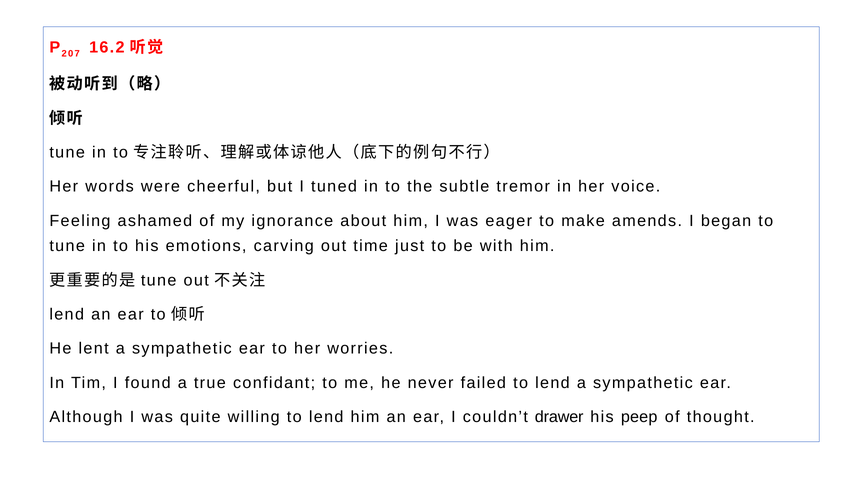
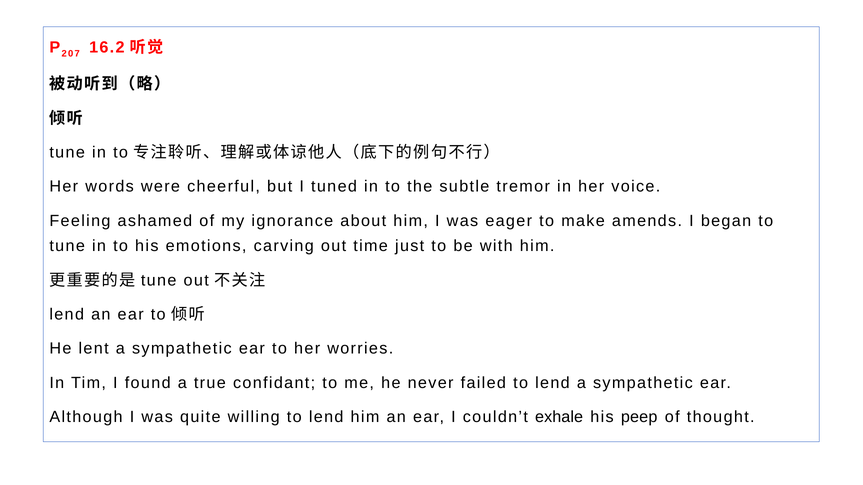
drawer: drawer -> exhale
